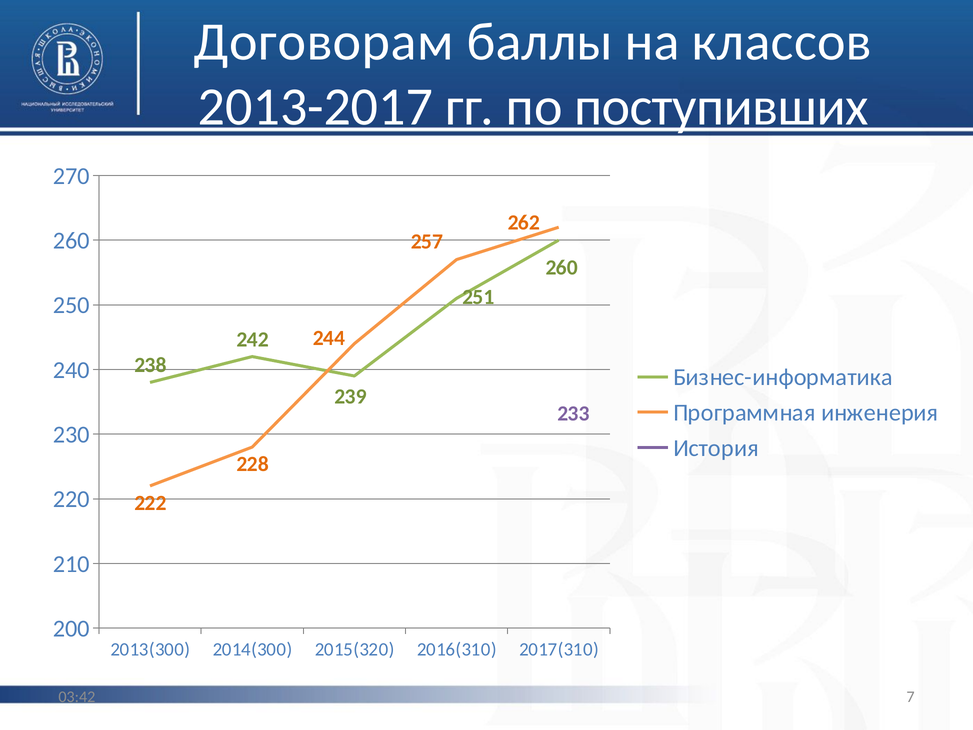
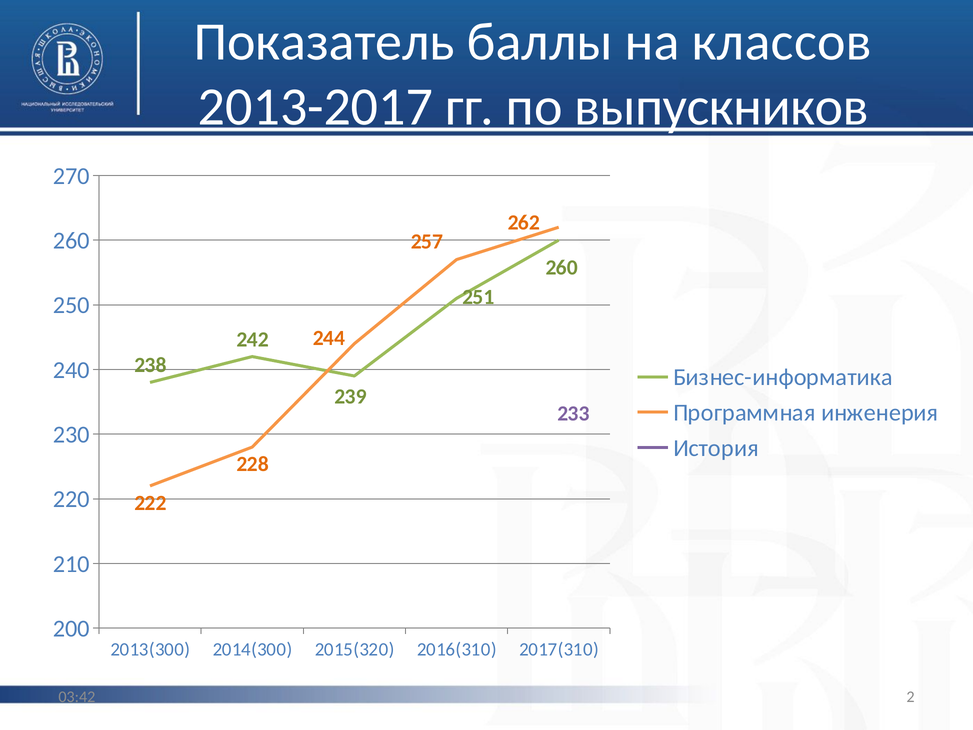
Договорам: Договорам -> Показатель
поступивших: поступивших -> выпускников
7: 7 -> 2
